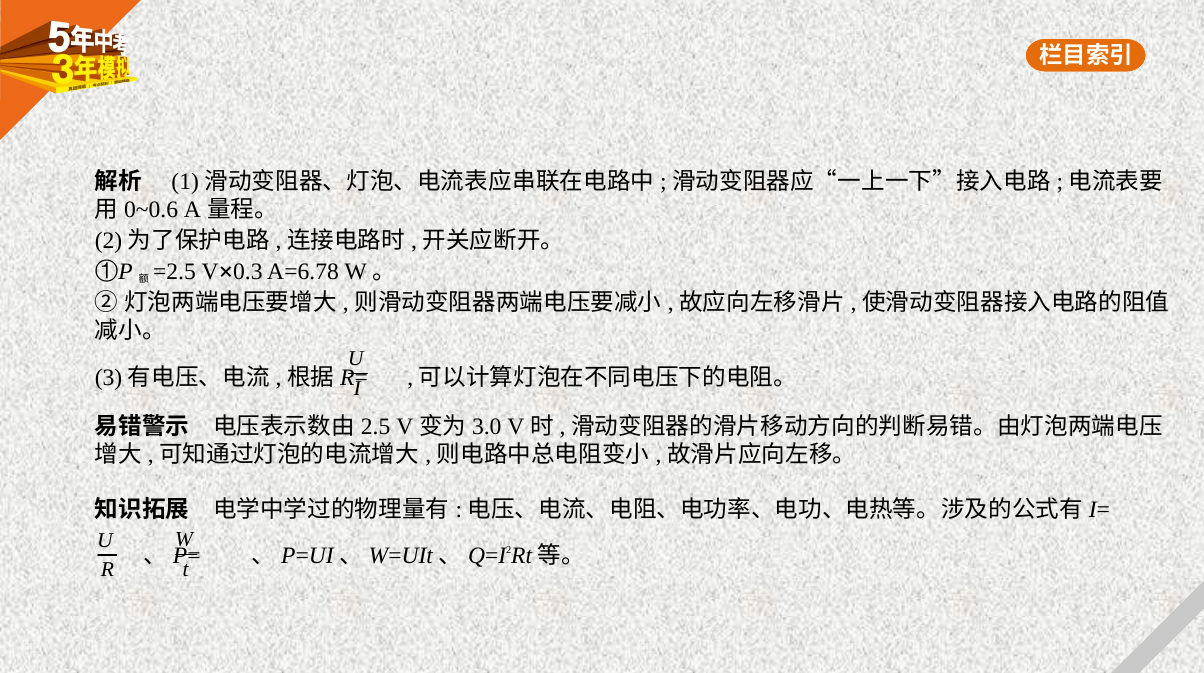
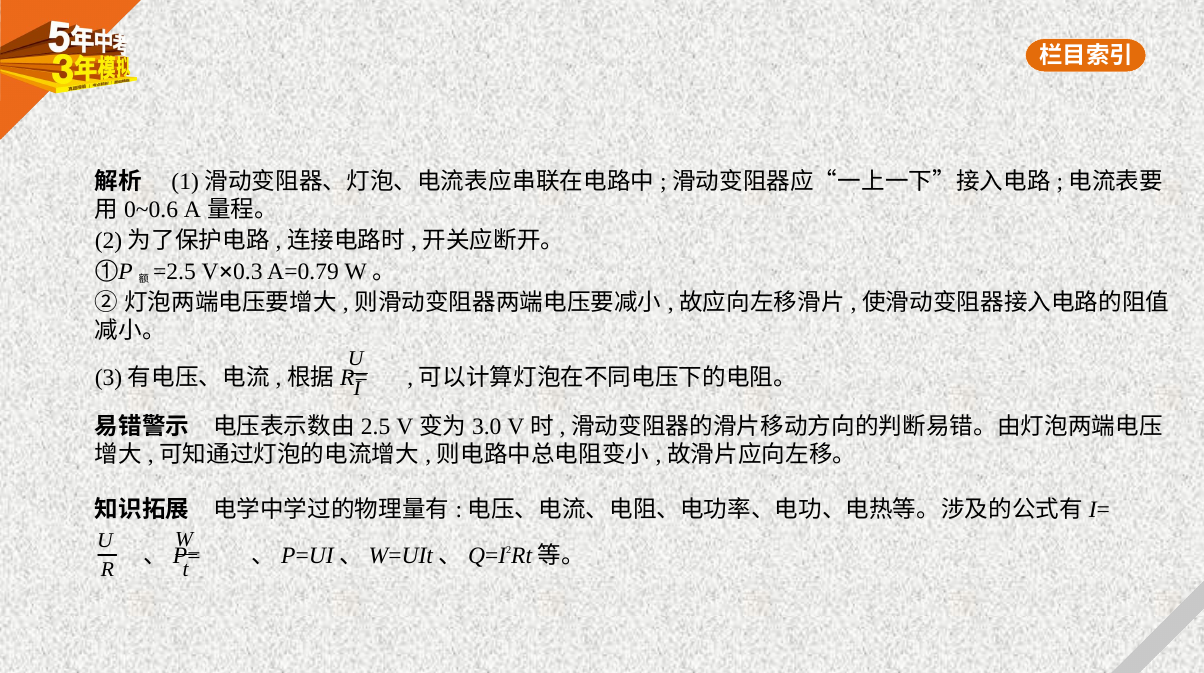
A=6.78: A=6.78 -> A=0.79
